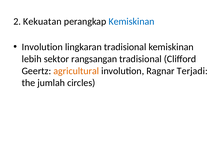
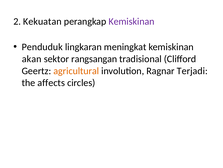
Kemiskinan at (132, 21) colour: blue -> purple
Involution at (42, 47): Involution -> Penduduk
lingkaran tradisional: tradisional -> meningkat
lebih: lebih -> akan
jumlah: jumlah -> affects
